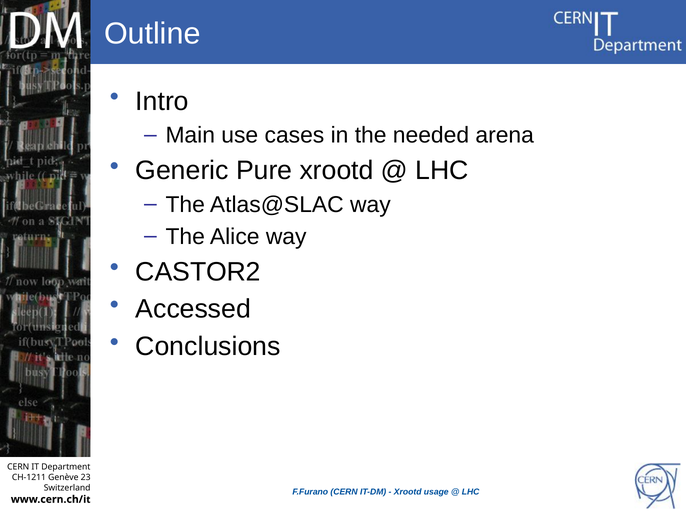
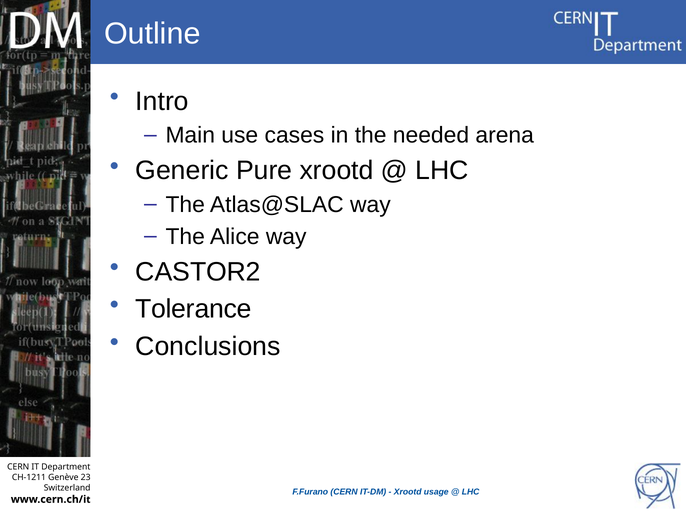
Accessed: Accessed -> Tolerance
